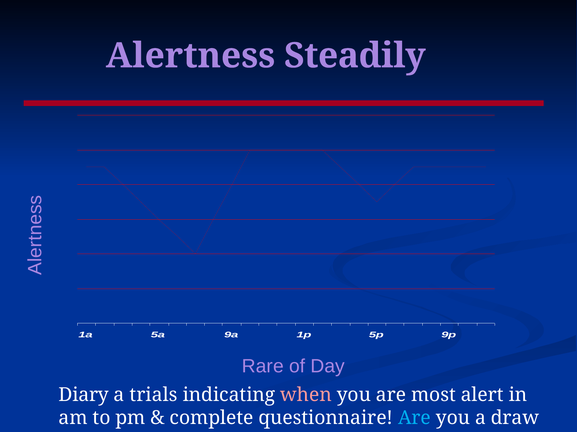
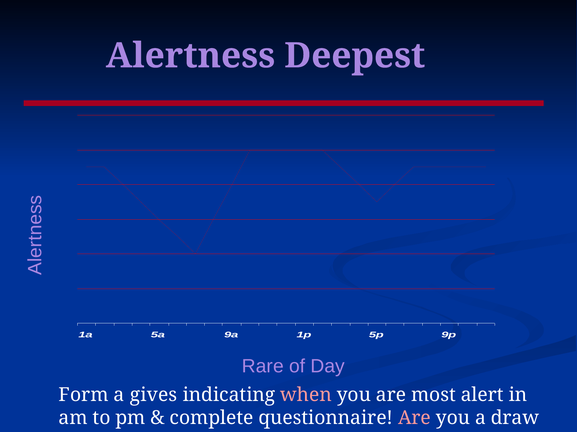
Steadily: Steadily -> Deepest
Diary: Diary -> Form
trials: trials -> gives
Are at (414, 419) colour: light blue -> pink
